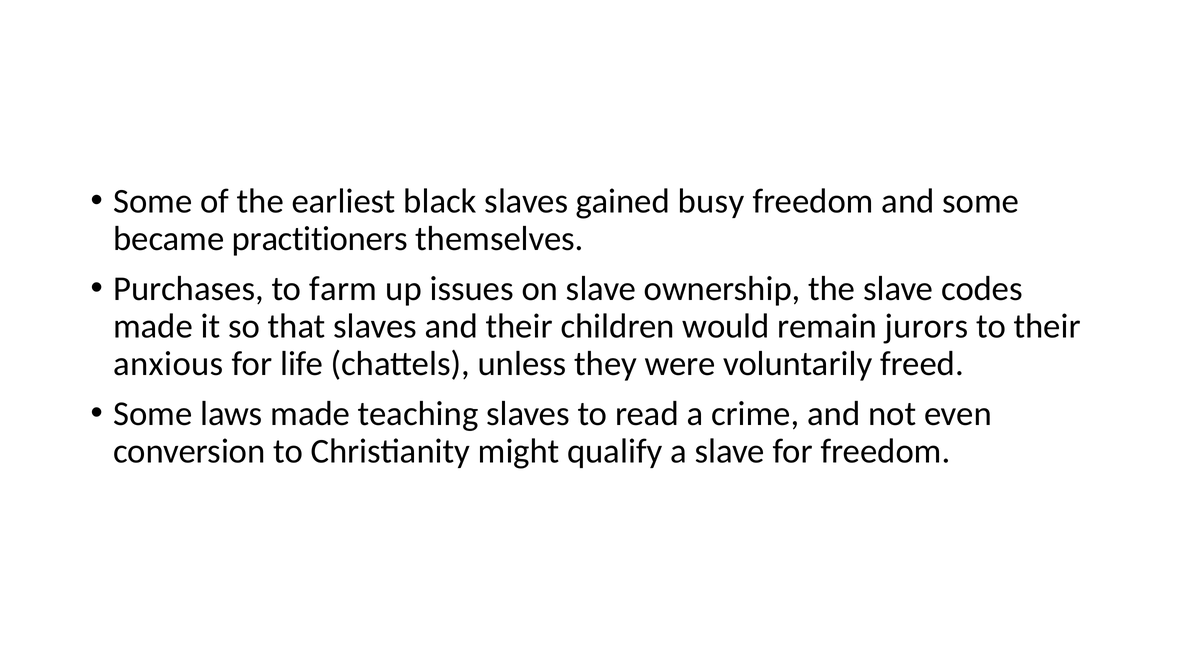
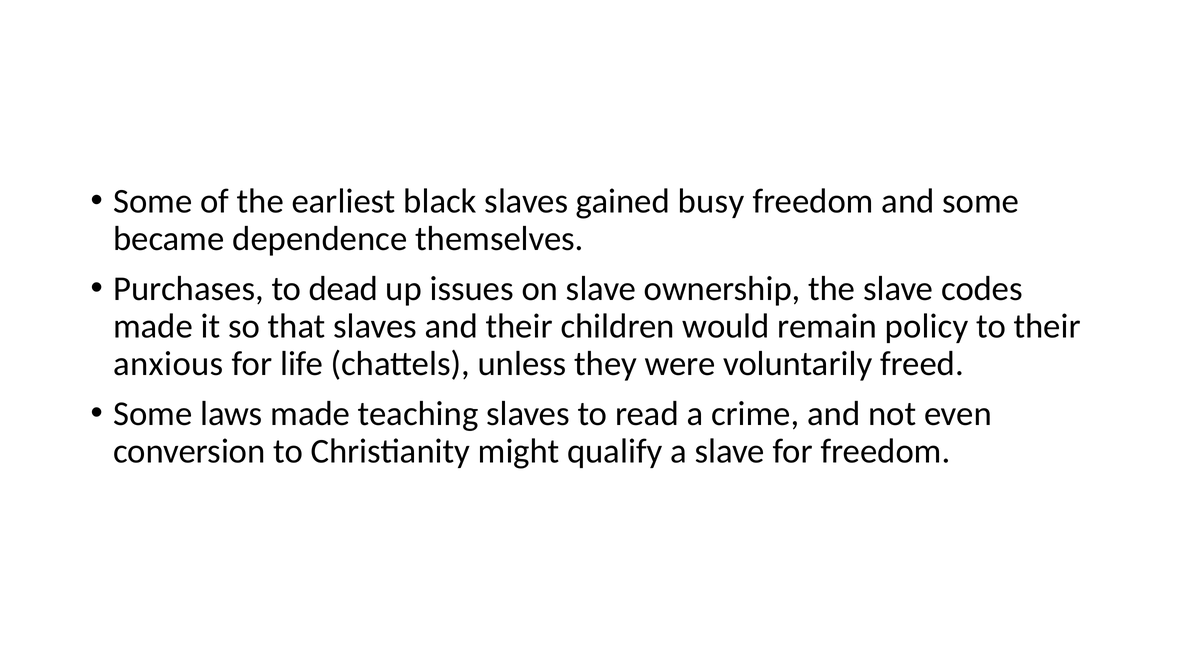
practitioners: practitioners -> dependence
farm: farm -> dead
jurors: jurors -> policy
